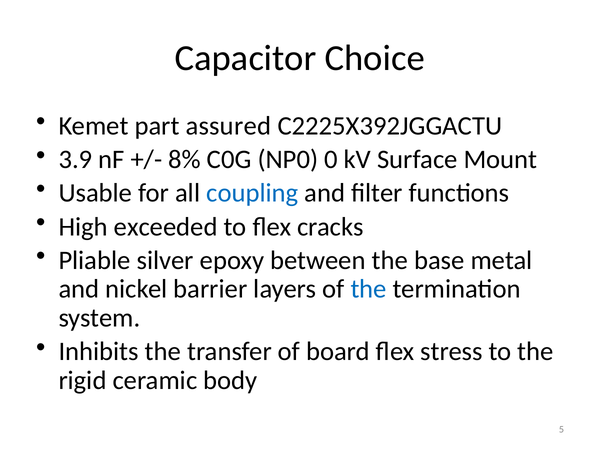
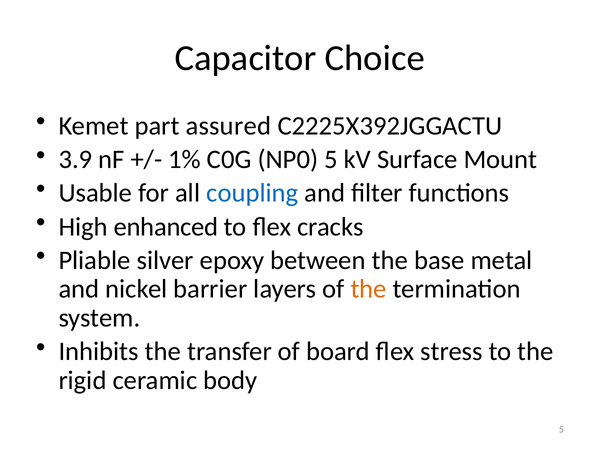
8%: 8% -> 1%
NP0 0: 0 -> 5
exceeded: exceeded -> enhanced
the at (369, 289) colour: blue -> orange
